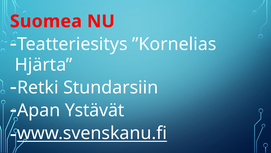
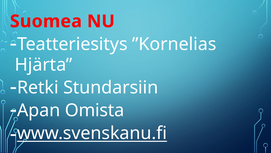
Ystävät: Ystävät -> Omista
